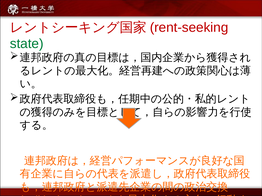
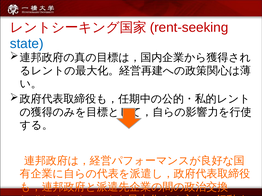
state colour: green -> blue
